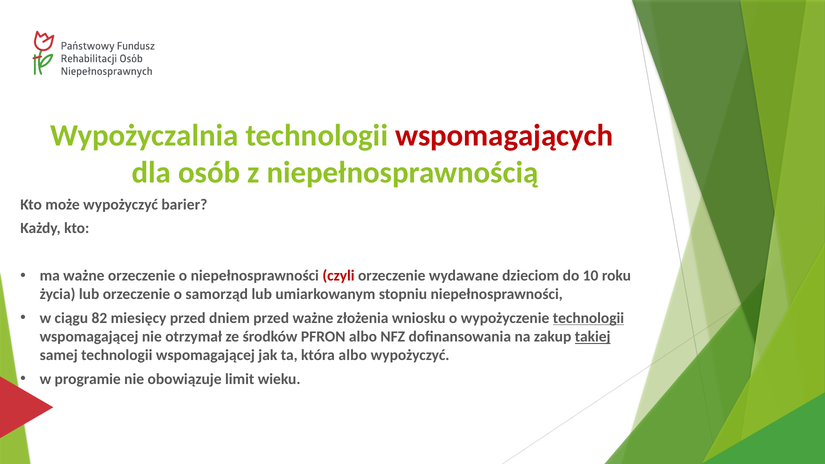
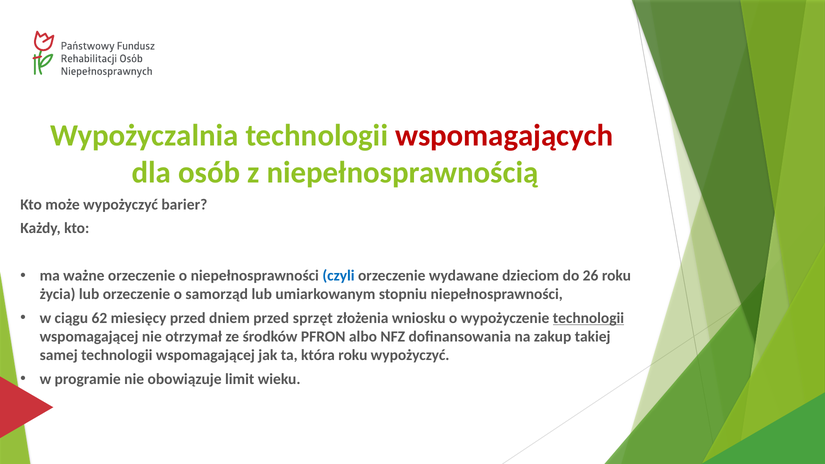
czyli colour: red -> blue
10: 10 -> 26
82: 82 -> 62
przed ważne: ważne -> sprzęt
takiej underline: present -> none
która albo: albo -> roku
